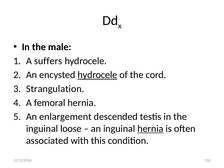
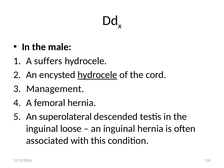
Strangulation: Strangulation -> Management
enlargement: enlargement -> superolateral
hernia at (150, 129) underline: present -> none
